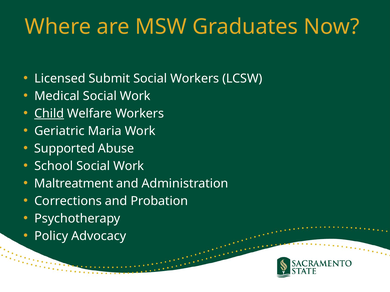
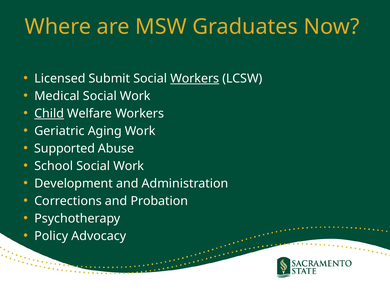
Workers at (195, 79) underline: none -> present
Maria: Maria -> Aging
Maltreatment: Maltreatment -> Development
